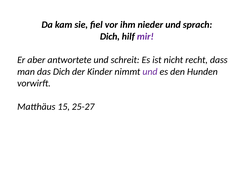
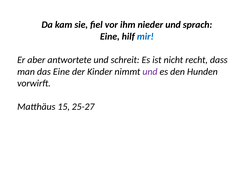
Dich at (110, 36): Dich -> Eine
mir colour: purple -> blue
das Dich: Dich -> Eine
